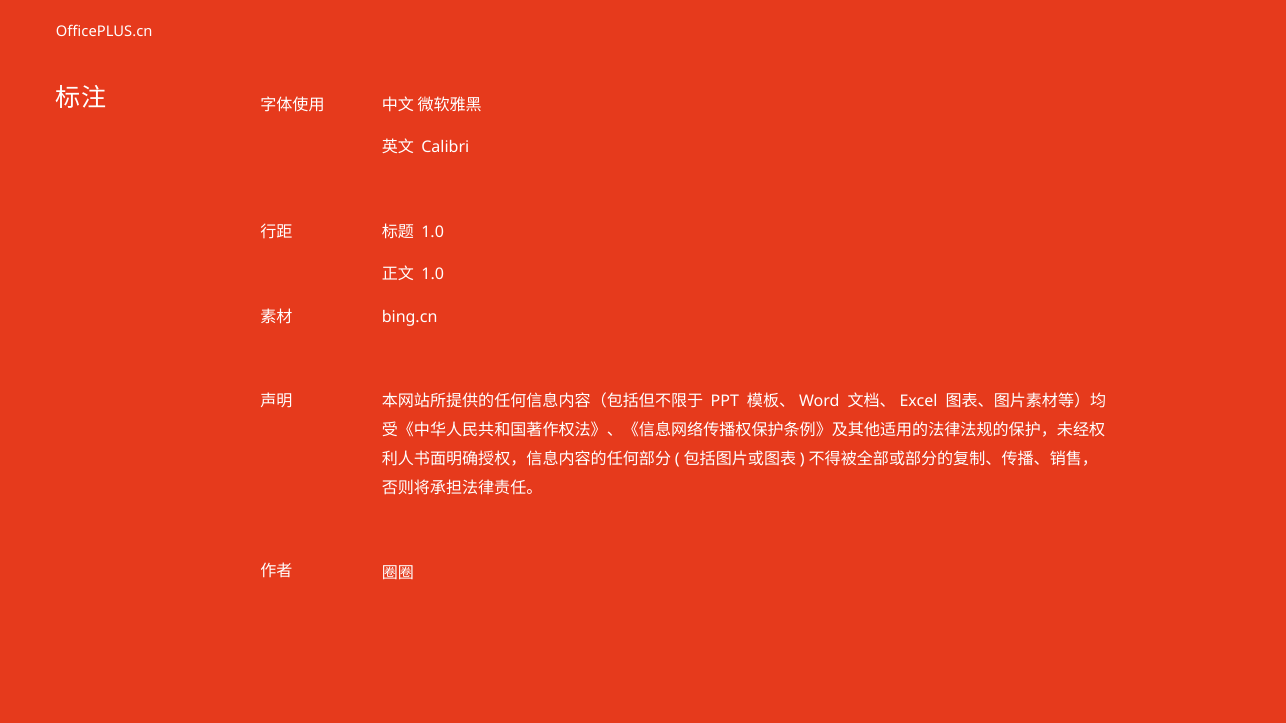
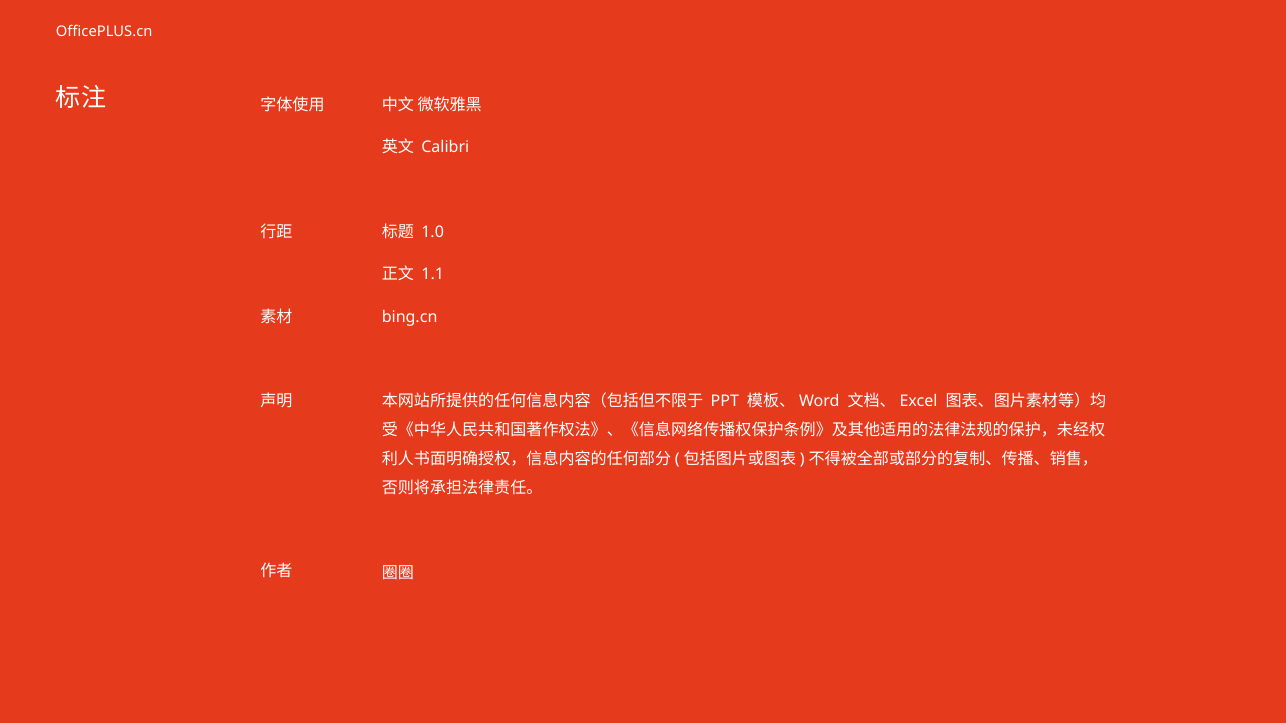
1.0 at (433, 275): 1.0 -> 1.1
